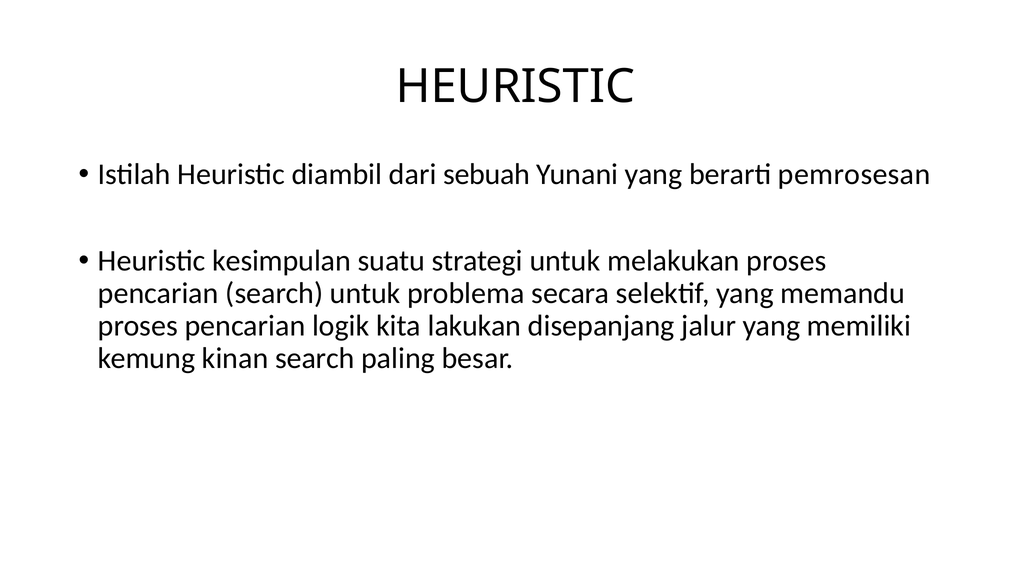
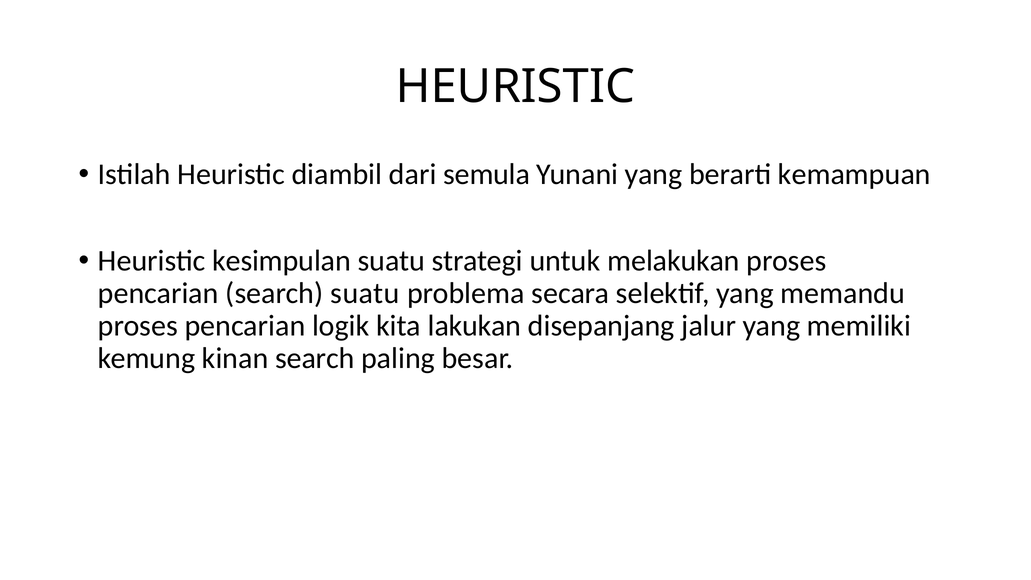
sebuah: sebuah -> semula
pemrosesan: pemrosesan -> kemampuan
search untuk: untuk -> suatu
